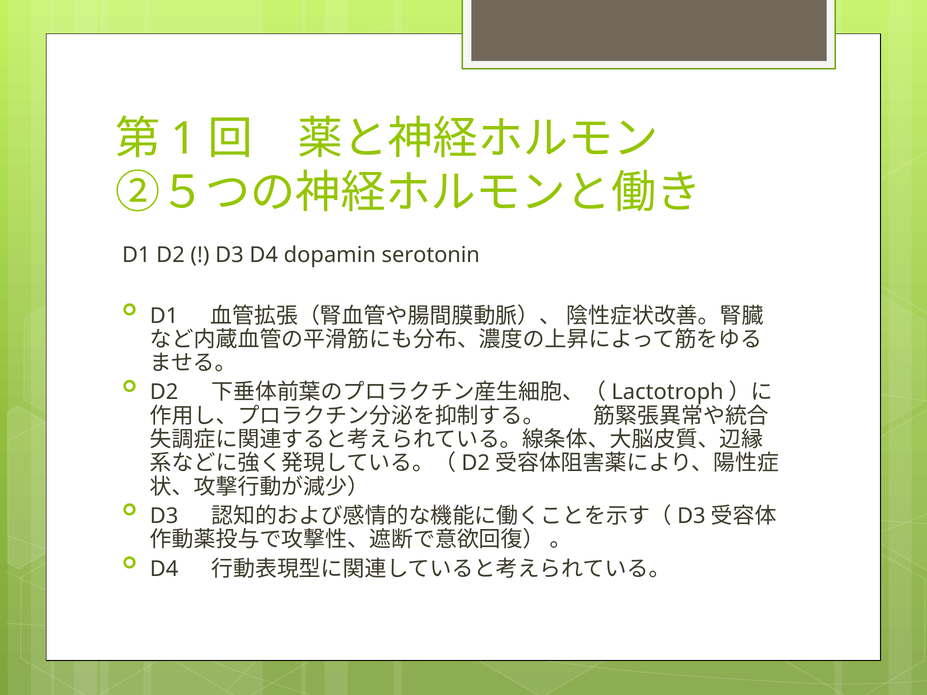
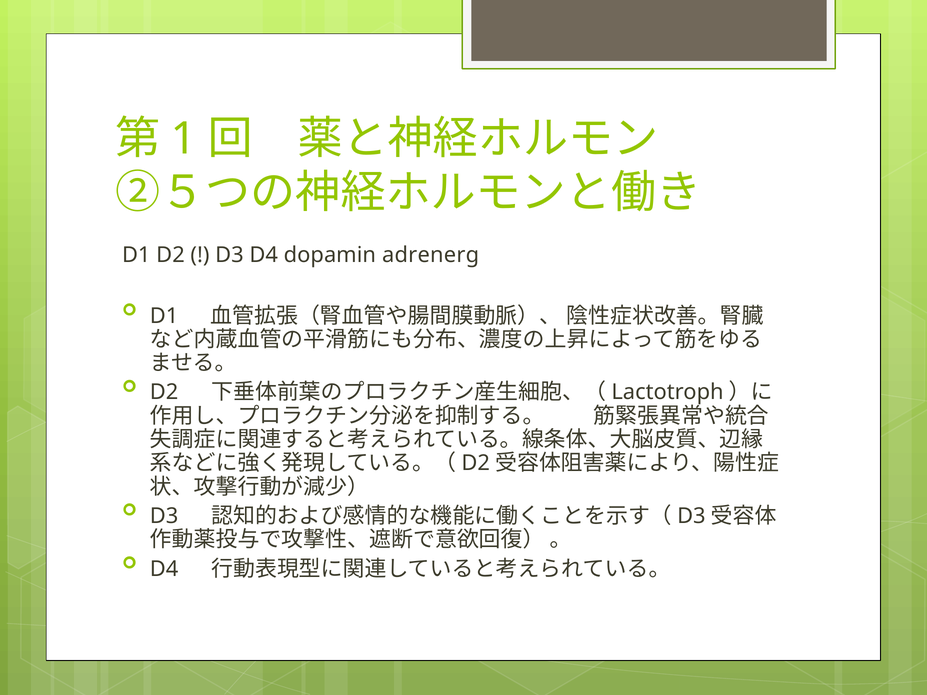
serotonin: serotonin -> adrenerg
